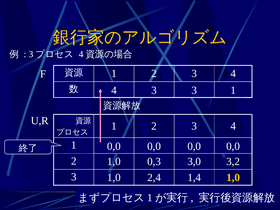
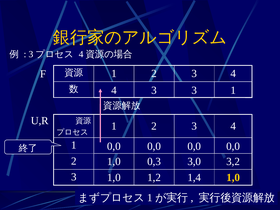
1,0 2,4: 2,4 -> 1,2
